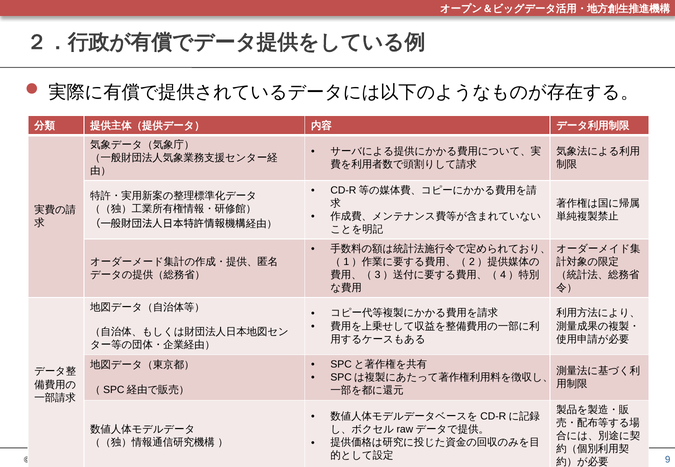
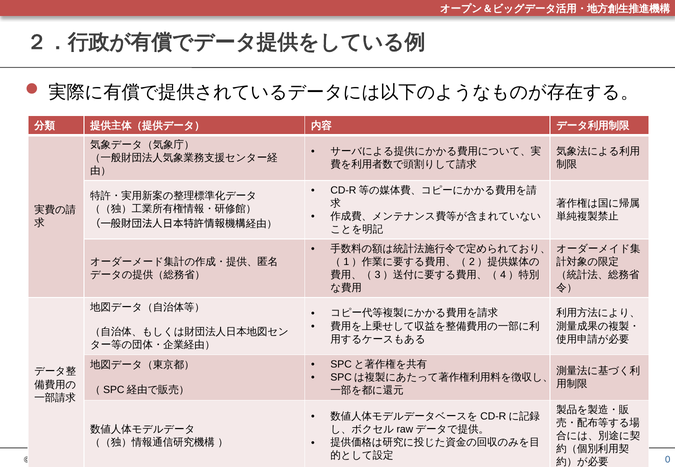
9: 9 -> 0
